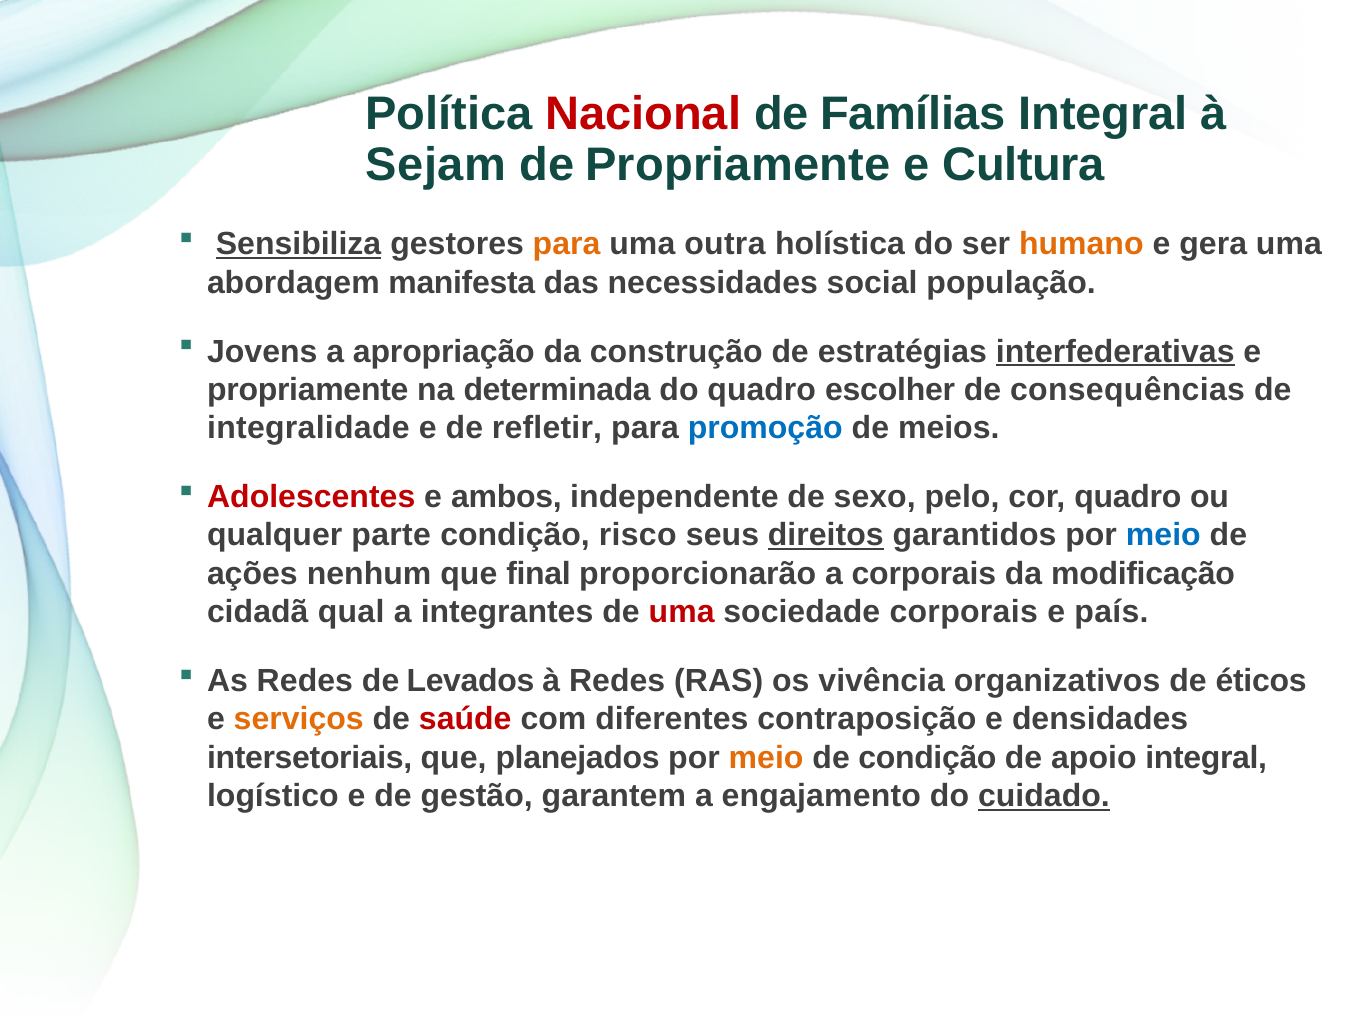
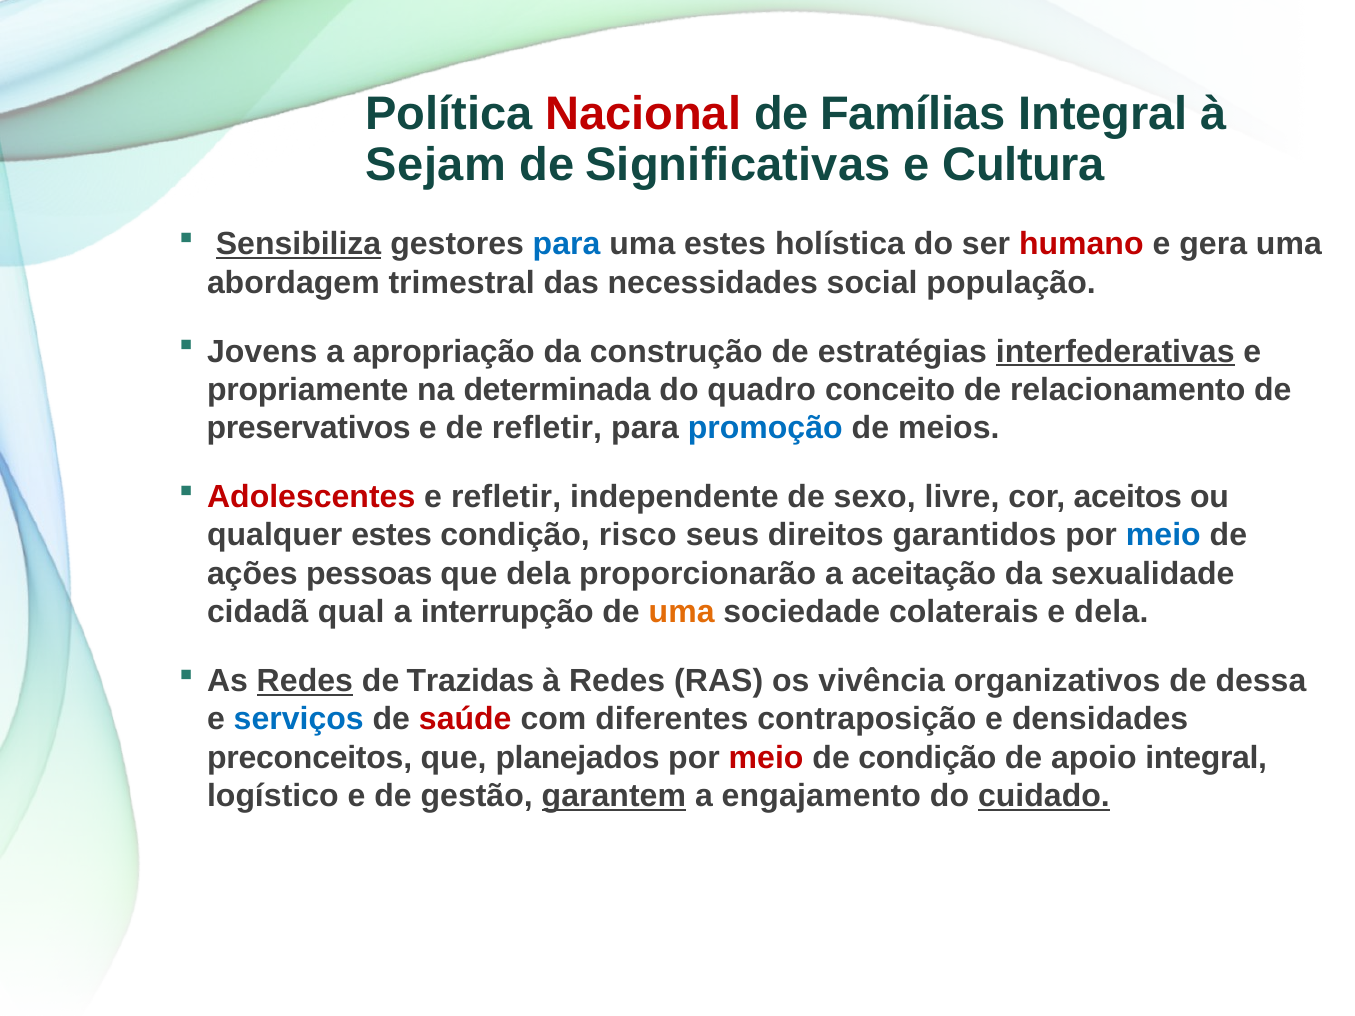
de Propriamente: Propriamente -> Significativas
para at (567, 244) colour: orange -> blue
uma outra: outra -> estes
humano colour: orange -> red
manifesta: manifesta -> trimestral
escolher: escolher -> conceito
consequências: consequências -> relacionamento
integralidade: integralidade -> preservativos
e ambos: ambos -> refletir
pelo: pelo -> livre
cor quadro: quadro -> aceitos
qualquer parte: parte -> estes
direitos underline: present -> none
nenhum: nenhum -> pessoas
que final: final -> dela
a corporais: corporais -> aceitação
modificação: modificação -> sexualidade
integrantes: integrantes -> interrupção
uma at (682, 612) colour: red -> orange
sociedade corporais: corporais -> colaterais
e país: país -> dela
Redes at (305, 681) underline: none -> present
Levados: Levados -> Trazidas
éticos: éticos -> dessa
serviços colour: orange -> blue
intersetoriais: intersetoriais -> preconceitos
meio at (766, 758) colour: orange -> red
garantem underline: none -> present
